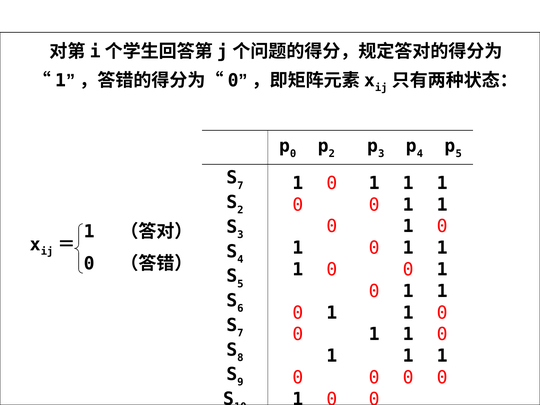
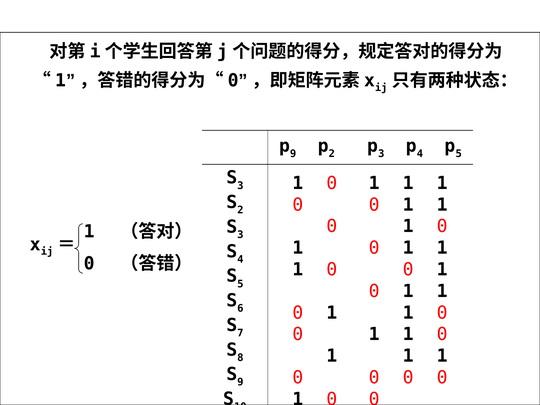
0 at (293, 154): 0 -> 9
7 at (240, 186): 7 -> 3
